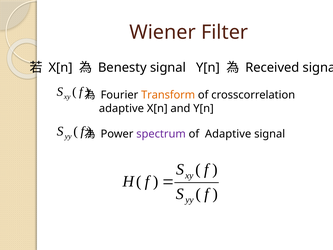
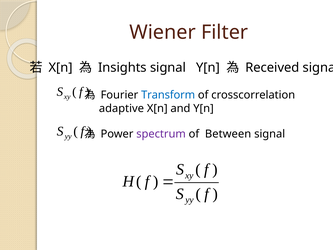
Benesty: Benesty -> Insights
Transform colour: orange -> blue
of Adaptive: Adaptive -> Between
